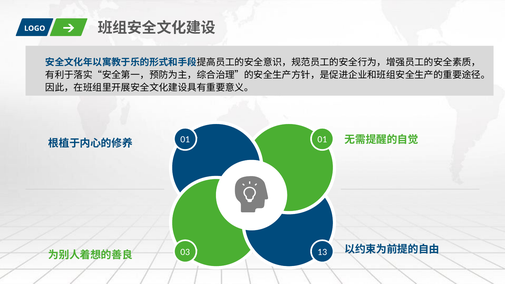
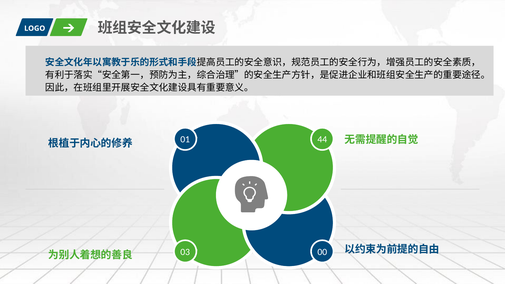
01 01: 01 -> 44
13: 13 -> 00
